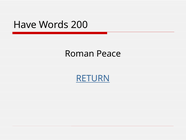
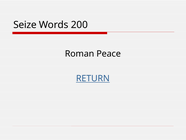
Have: Have -> Seize
